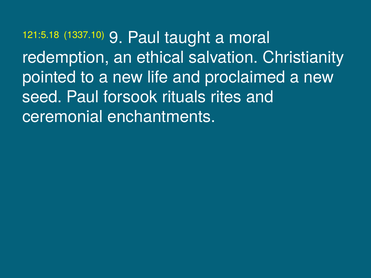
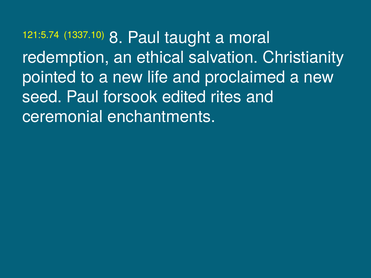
121:5.18: 121:5.18 -> 121:5.74
9: 9 -> 8
rituals: rituals -> edited
